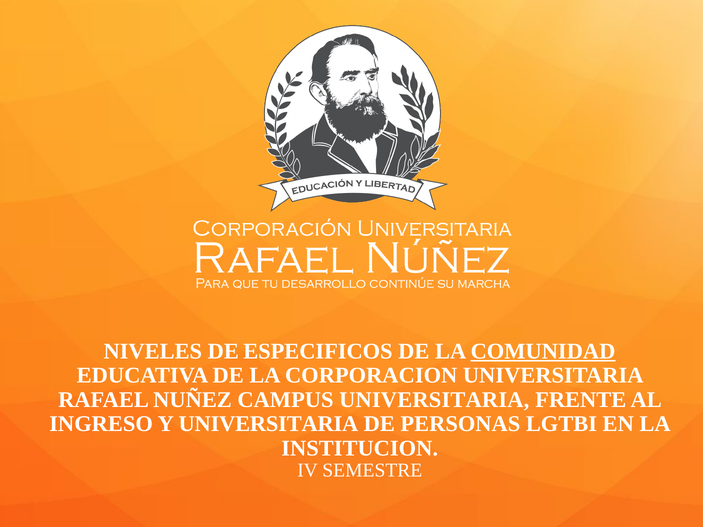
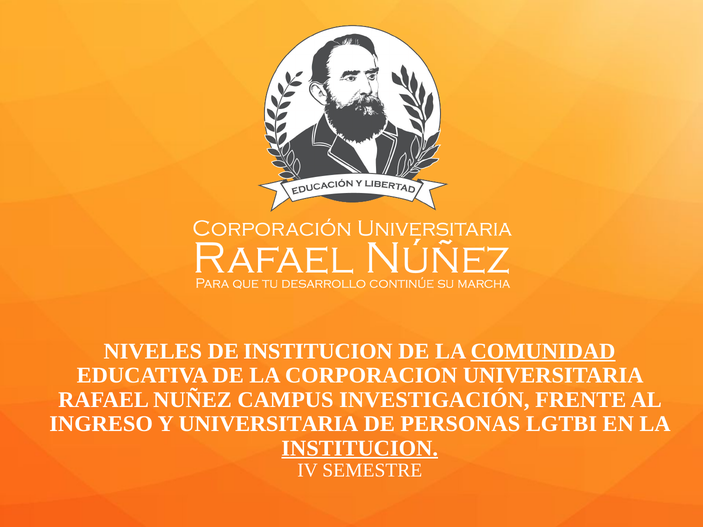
DE ESPECIFICOS: ESPECIFICOS -> INSTITUCION
CAMPUS UNIVERSITARIA: UNIVERSITARIA -> INVESTIGACIÓN
INSTITUCION at (360, 448) underline: none -> present
